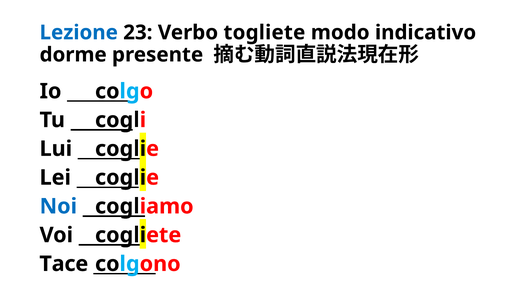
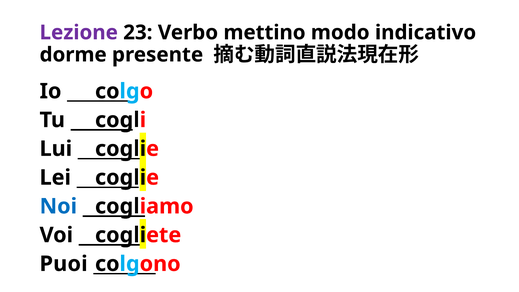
Lezione colour: blue -> purple
togliete: togliete -> mettino
Tace: Tace -> Puoi
